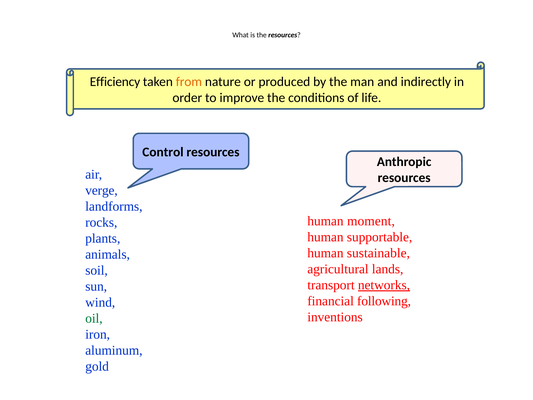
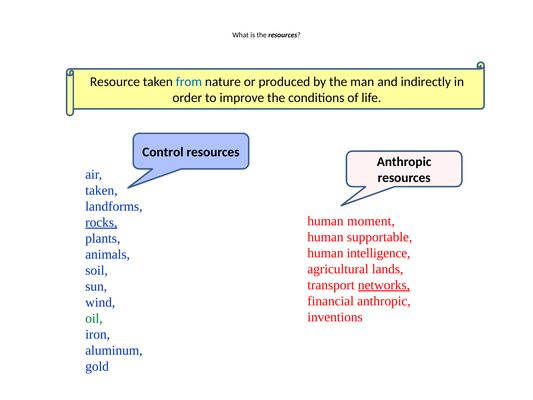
Efficiency: Efficiency -> Resource
from colour: orange -> blue
verge at (102, 190): verge -> taken
rocks underline: none -> present
sustainable: sustainable -> intelligence
financial following: following -> anthropic
